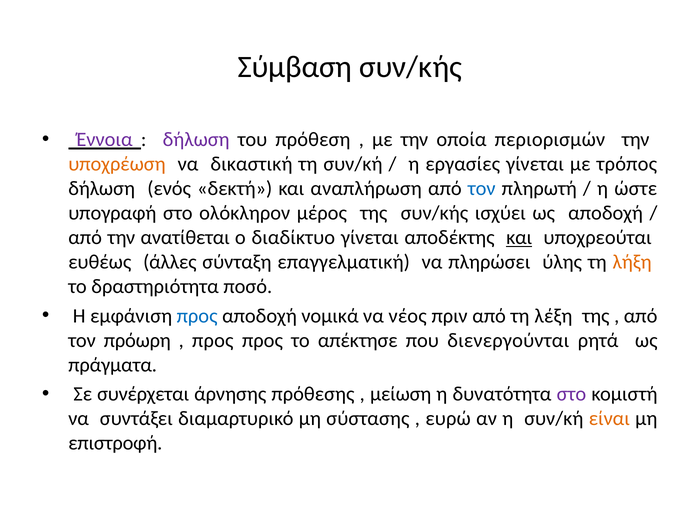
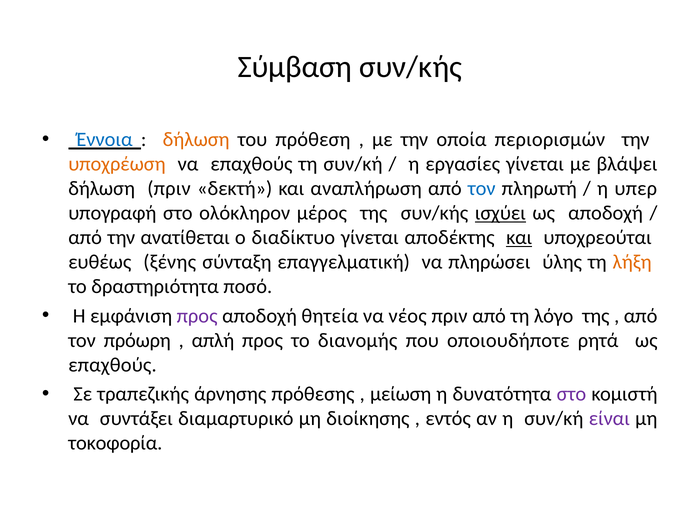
Έννοια colour: purple -> blue
δήλωση at (196, 140) colour: purple -> orange
να δικαστική: δικαστική -> επαχθούς
τρόπος: τρόπος -> βλάψει
δήλωση ενός: ενός -> πριν
ώστε: ώστε -> υπερ
ισχύει underline: none -> present
άλλες: άλλες -> ξένης
προς at (197, 316) colour: blue -> purple
νομικά: νομικά -> θητεία
λέξη: λέξη -> λόγο
προς at (213, 340): προς -> απλή
απέκτησε: απέκτησε -> διανομής
διενεργούνται: διενεργούνται -> οποιουδήποτε
πράγματα at (113, 365): πράγματα -> επαχθούς
συνέρχεται: συνέρχεται -> τραπεζικής
σύστασης: σύστασης -> διοίκησης
ευρώ: ευρώ -> εντός
είναι colour: orange -> purple
επιστροφή: επιστροφή -> τοκοφορία
